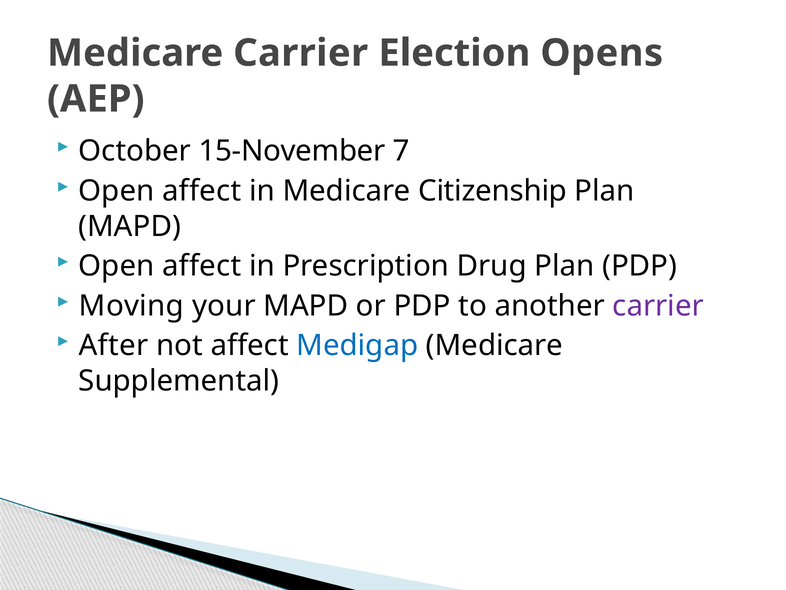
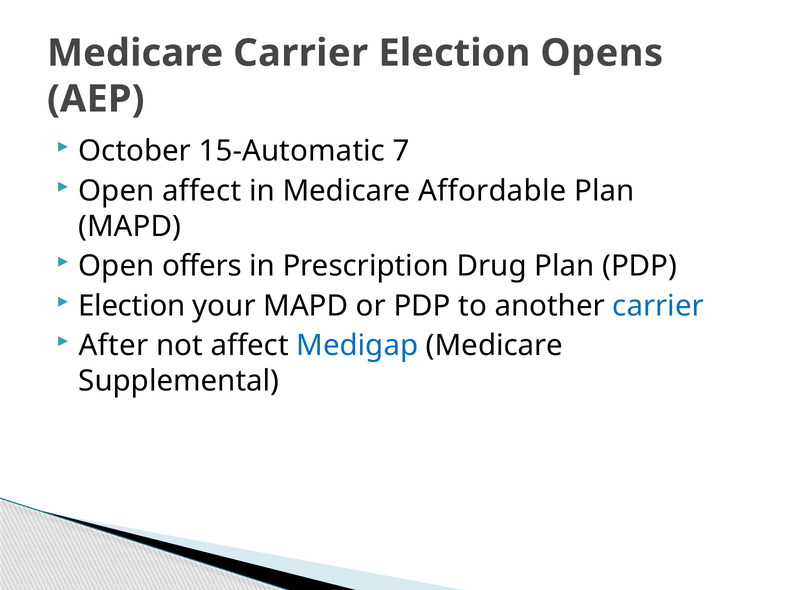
15-November: 15-November -> 15-Automatic
Citizenship: Citizenship -> Affordable
affect at (202, 266): affect -> offers
Moving at (131, 306): Moving -> Election
carrier at (658, 306) colour: purple -> blue
